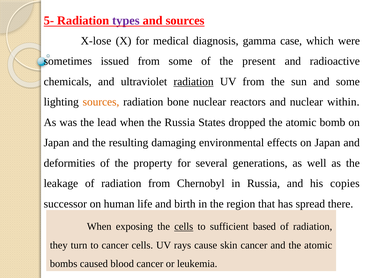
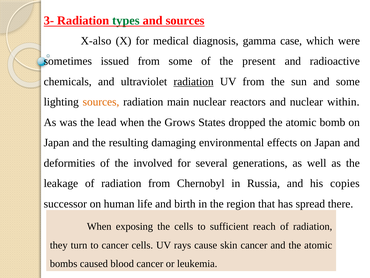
5-: 5- -> 3-
types colour: purple -> green
X-lose: X-lose -> X-also
bone: bone -> main
the Russia: Russia -> Grows
property: property -> involved
cells at (184, 226) underline: present -> none
based: based -> reach
